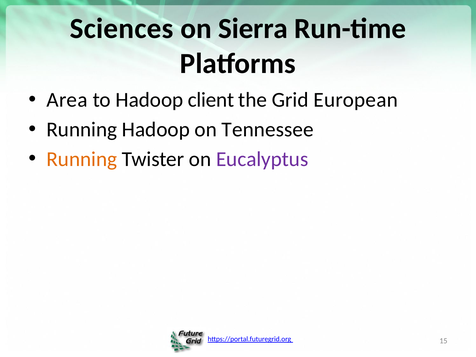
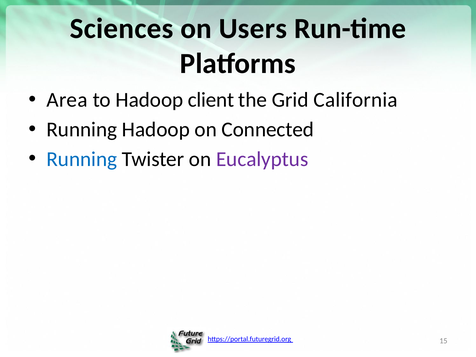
Sierra: Sierra -> Users
European: European -> California
Tennessee: Tennessee -> Connected
Running at (82, 159) colour: orange -> blue
